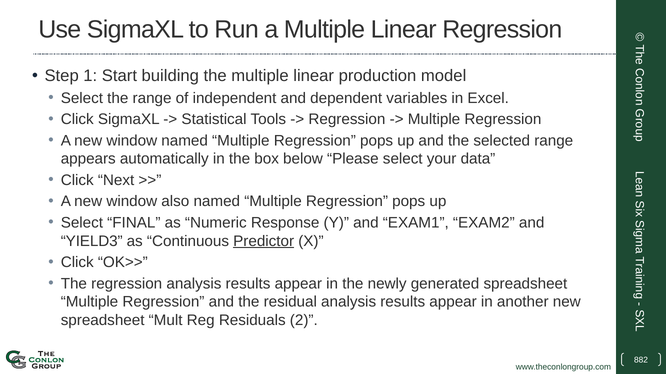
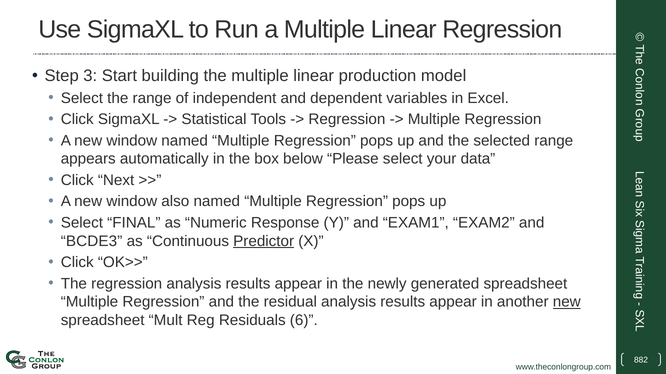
1: 1 -> 3
YIELD3: YIELD3 -> BCDE3
new at (567, 302) underline: none -> present
2: 2 -> 6
